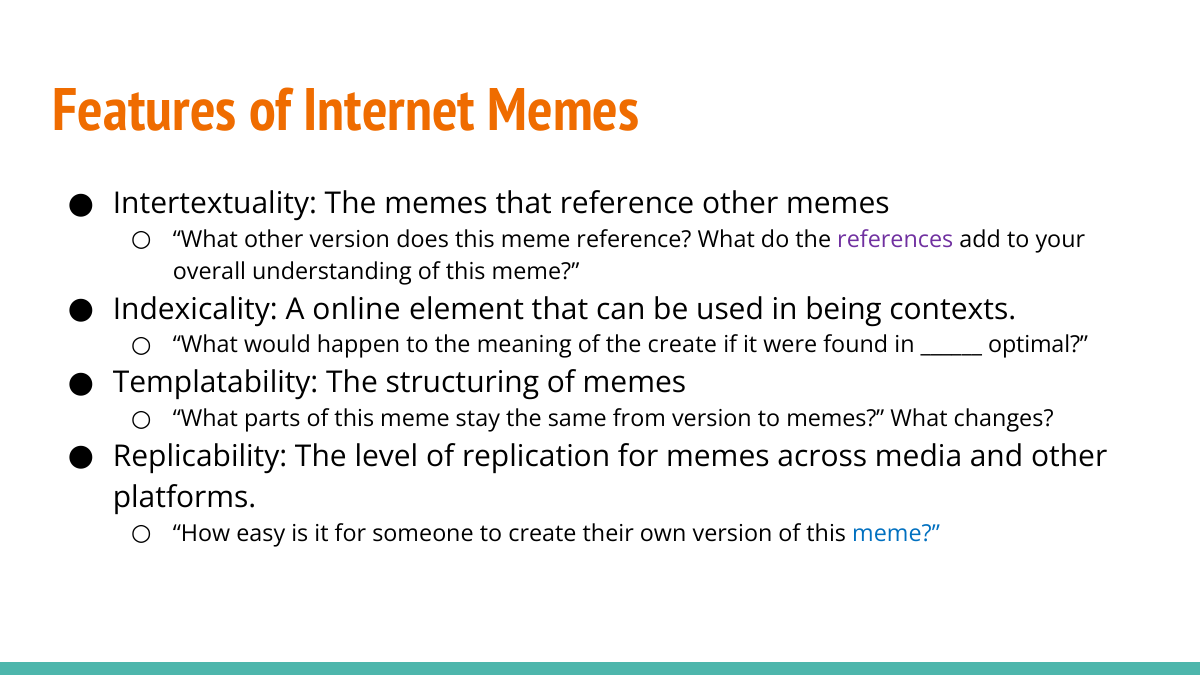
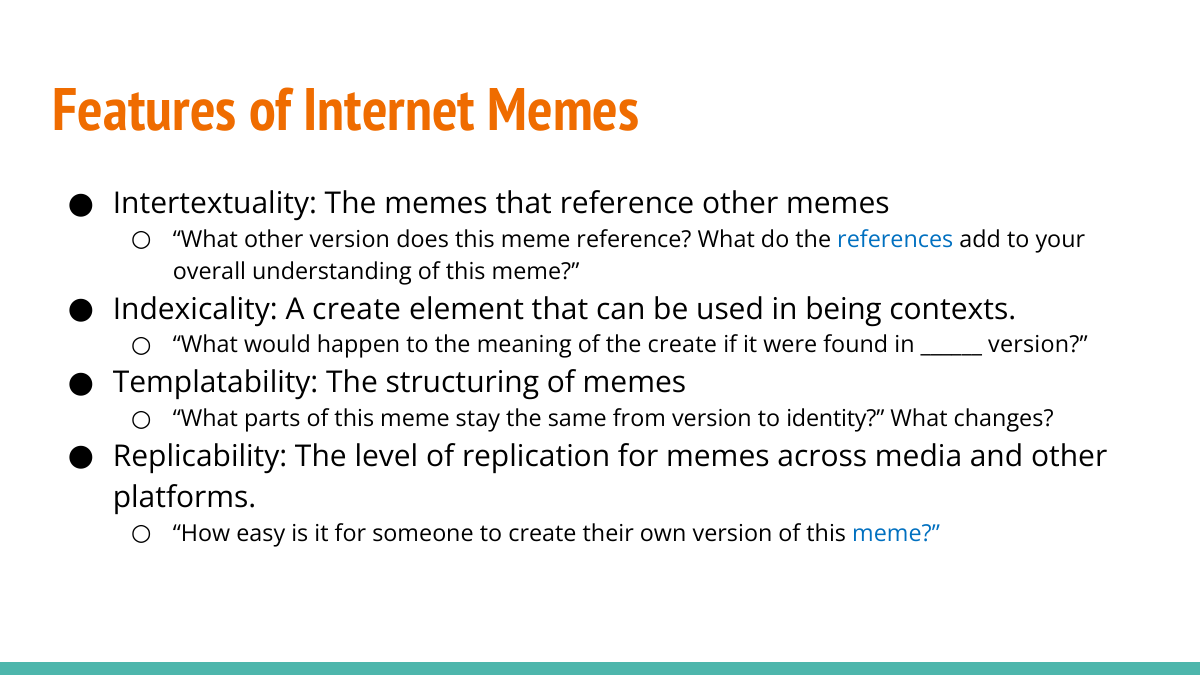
references colour: purple -> blue
A online: online -> create
optimal at (1038, 345): optimal -> version
to memes: memes -> identity
